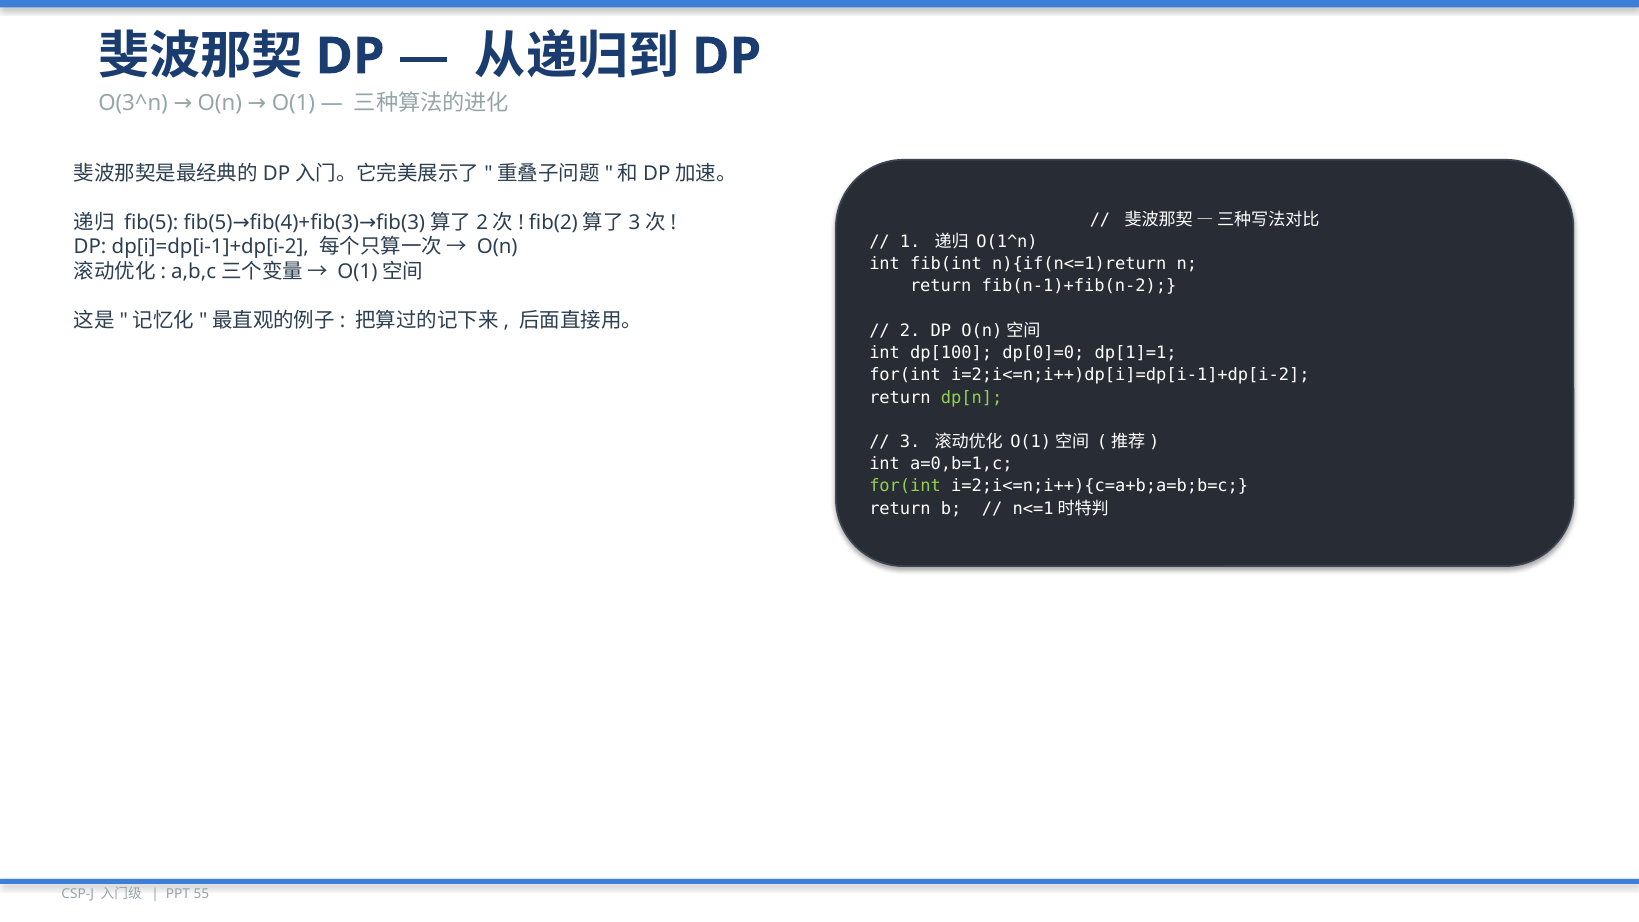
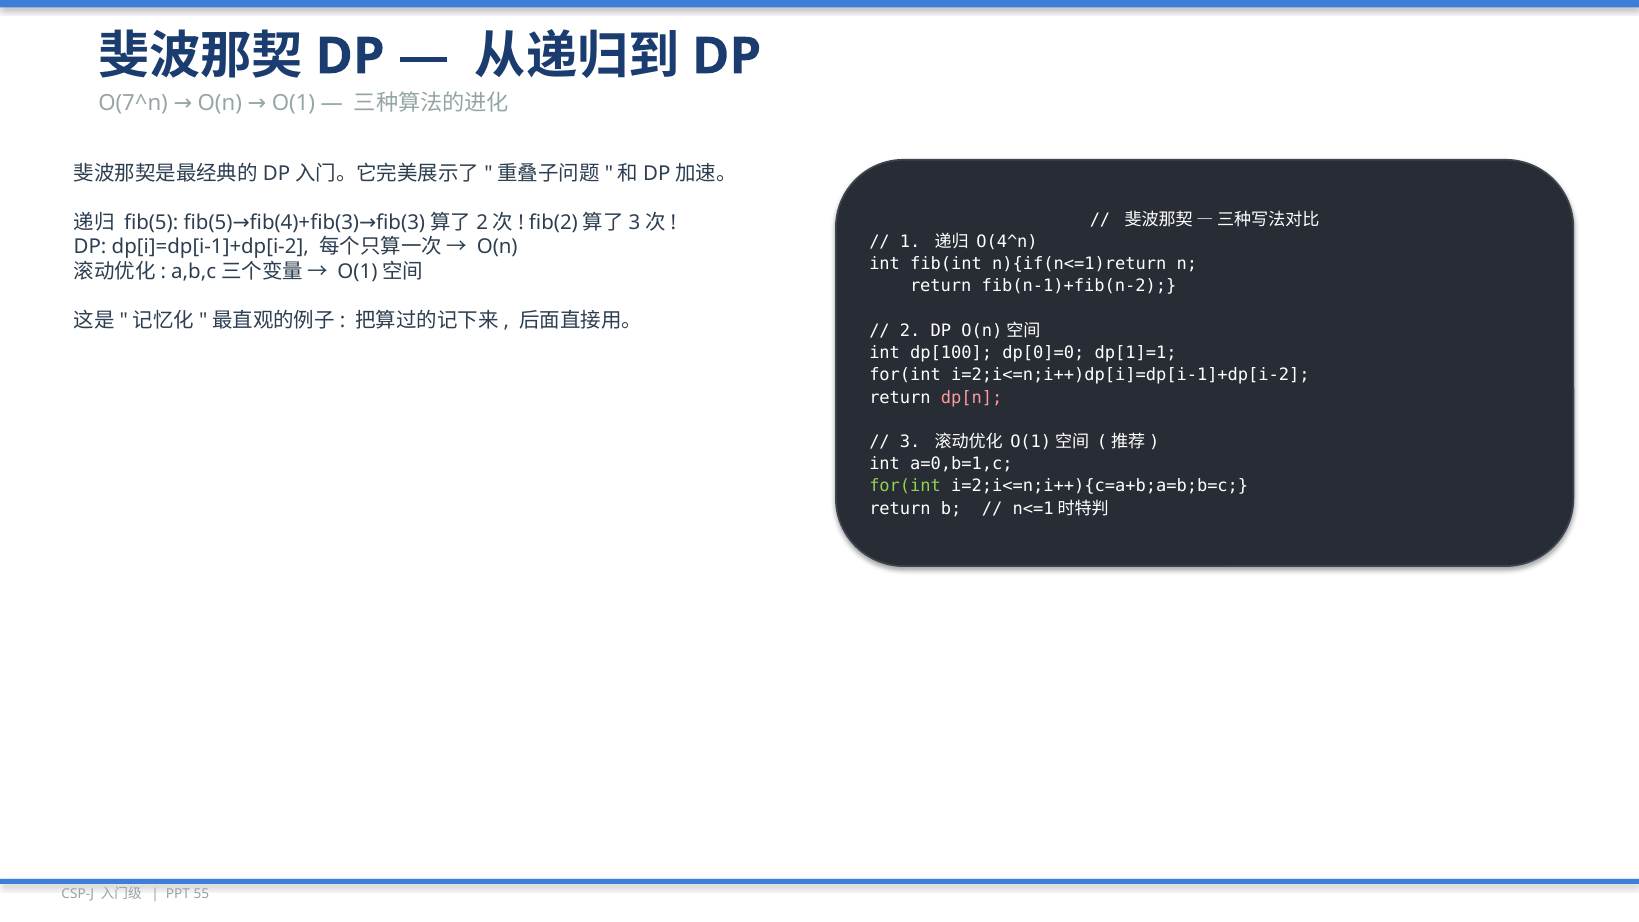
O(3^n: O(3^n -> O(7^n
O(1^n: O(1^n -> O(4^n
dp[n colour: light green -> pink
